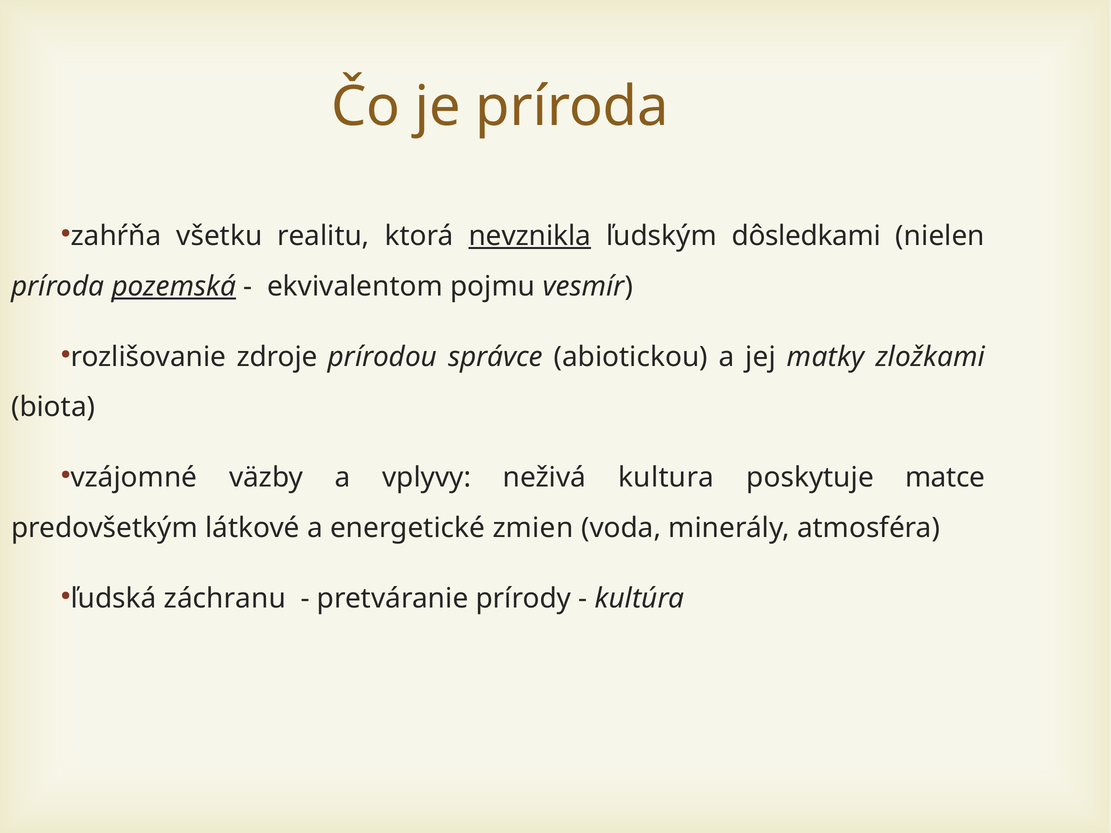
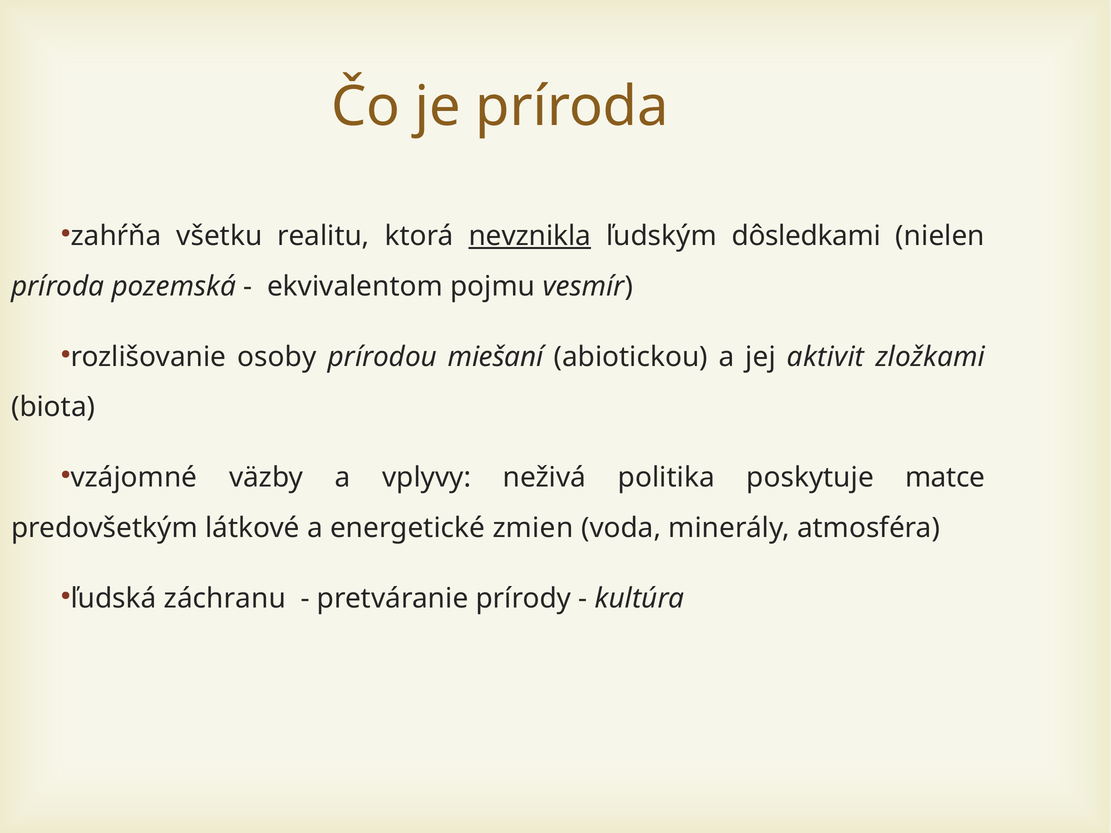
pozemská underline: present -> none
zdroje: zdroje -> osoby
správce: správce -> miešaní
matky: matky -> aktivit
kultura: kultura -> politika
